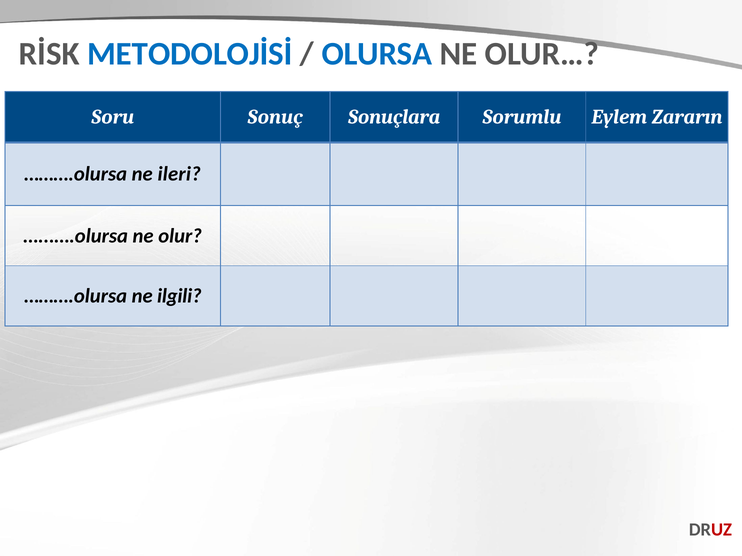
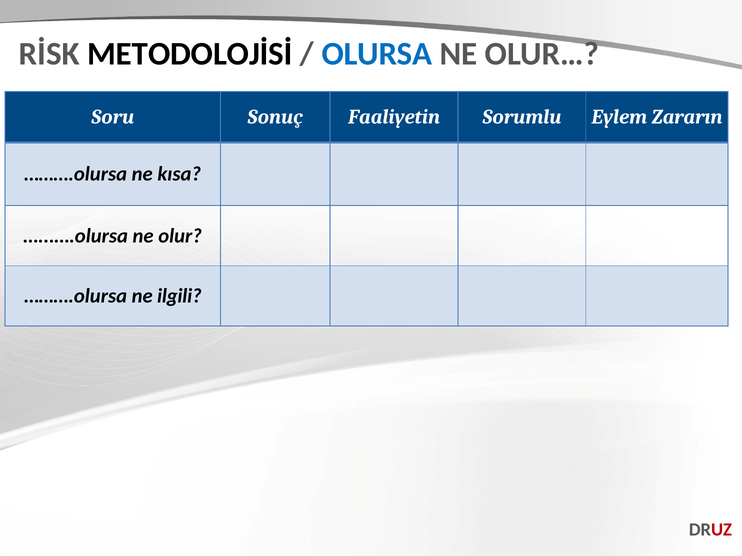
METODOLOJİSİ colour: blue -> black
Sonuçlara: Sonuçlara -> Faaliyetin
ileri: ileri -> kısa
